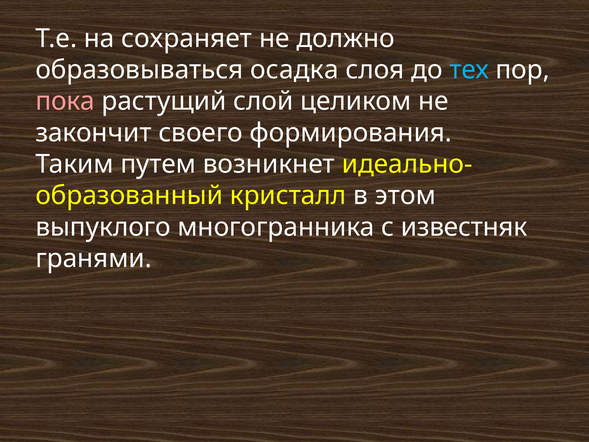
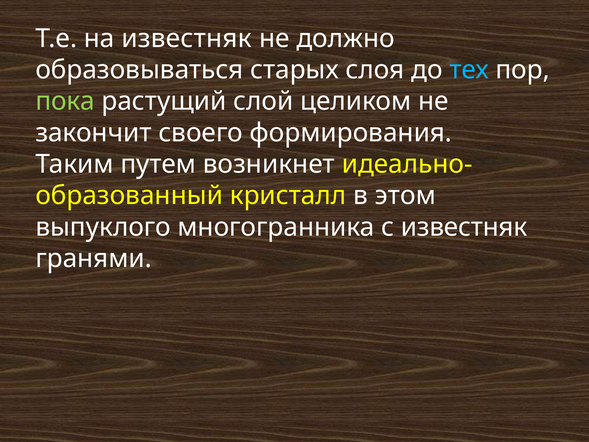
на сохраняет: сохраняет -> известняк
осадка: осадка -> старых
пока colour: pink -> light green
